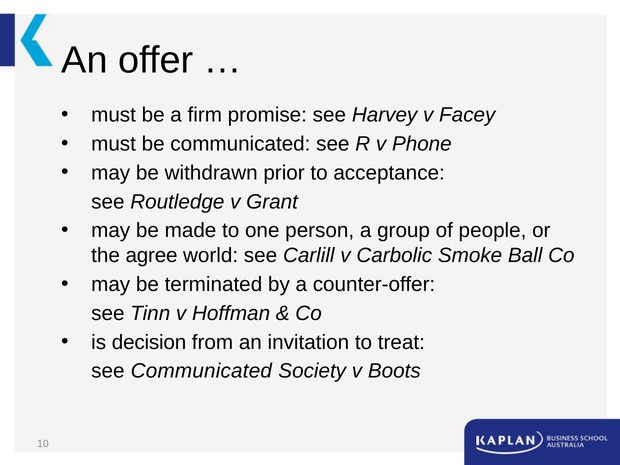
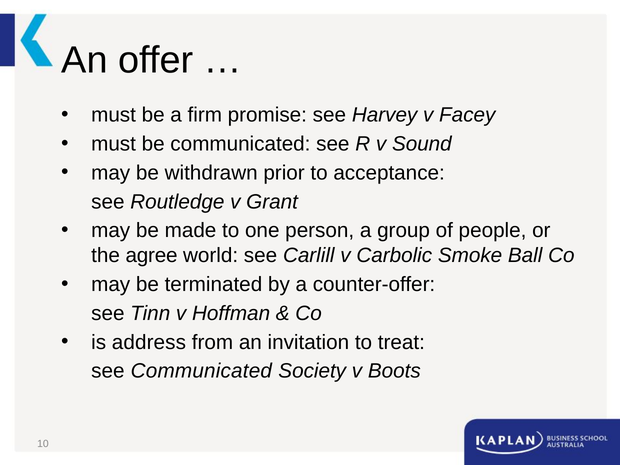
Phone: Phone -> Sound
decision: decision -> address
